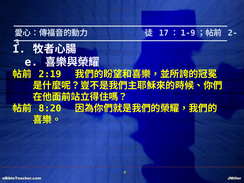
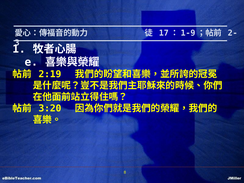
8:20: 8:20 -> 3:20
